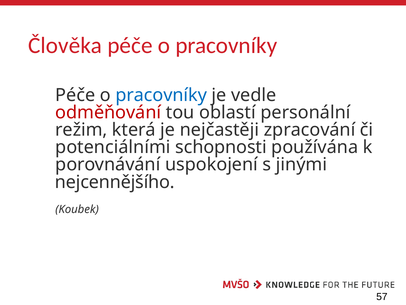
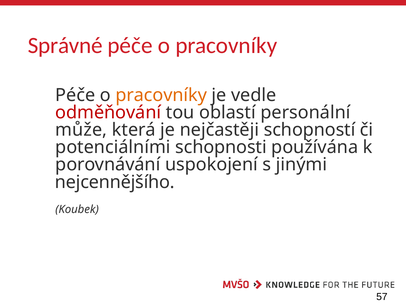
Člověka: Člověka -> Správné
pracovníky at (161, 95) colour: blue -> orange
režim: režim -> může
zpracování: zpracování -> schopností
